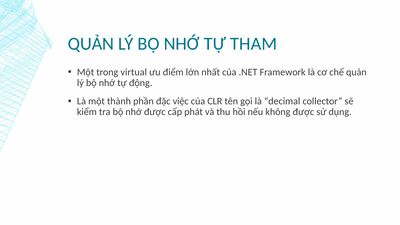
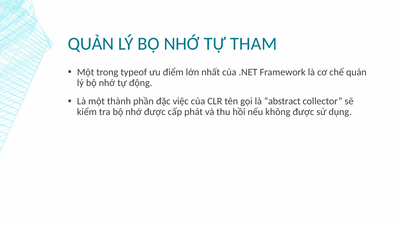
virtual: virtual -> typeof
decimal: decimal -> abstract
